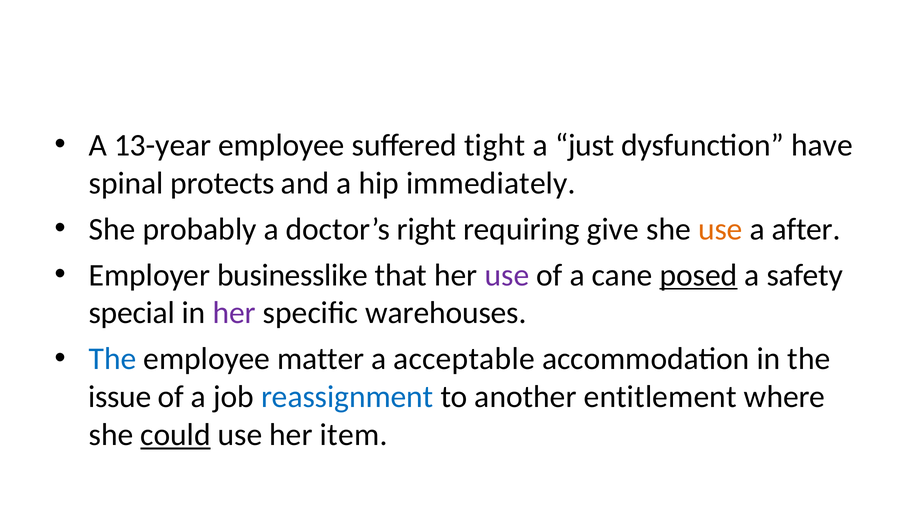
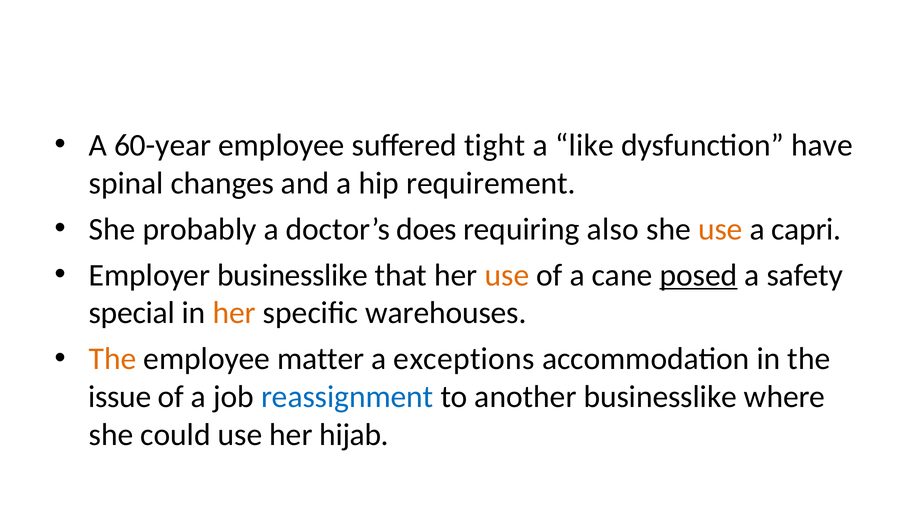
13-year: 13-year -> 60-year
just: just -> like
protects: protects -> changes
immediately: immediately -> requirement
right: right -> does
give: give -> also
after: after -> capri
use at (507, 275) colour: purple -> orange
her at (234, 313) colour: purple -> orange
The at (113, 359) colour: blue -> orange
acceptable: acceptable -> exceptions
another entitlement: entitlement -> businesslike
could underline: present -> none
item: item -> hijab
